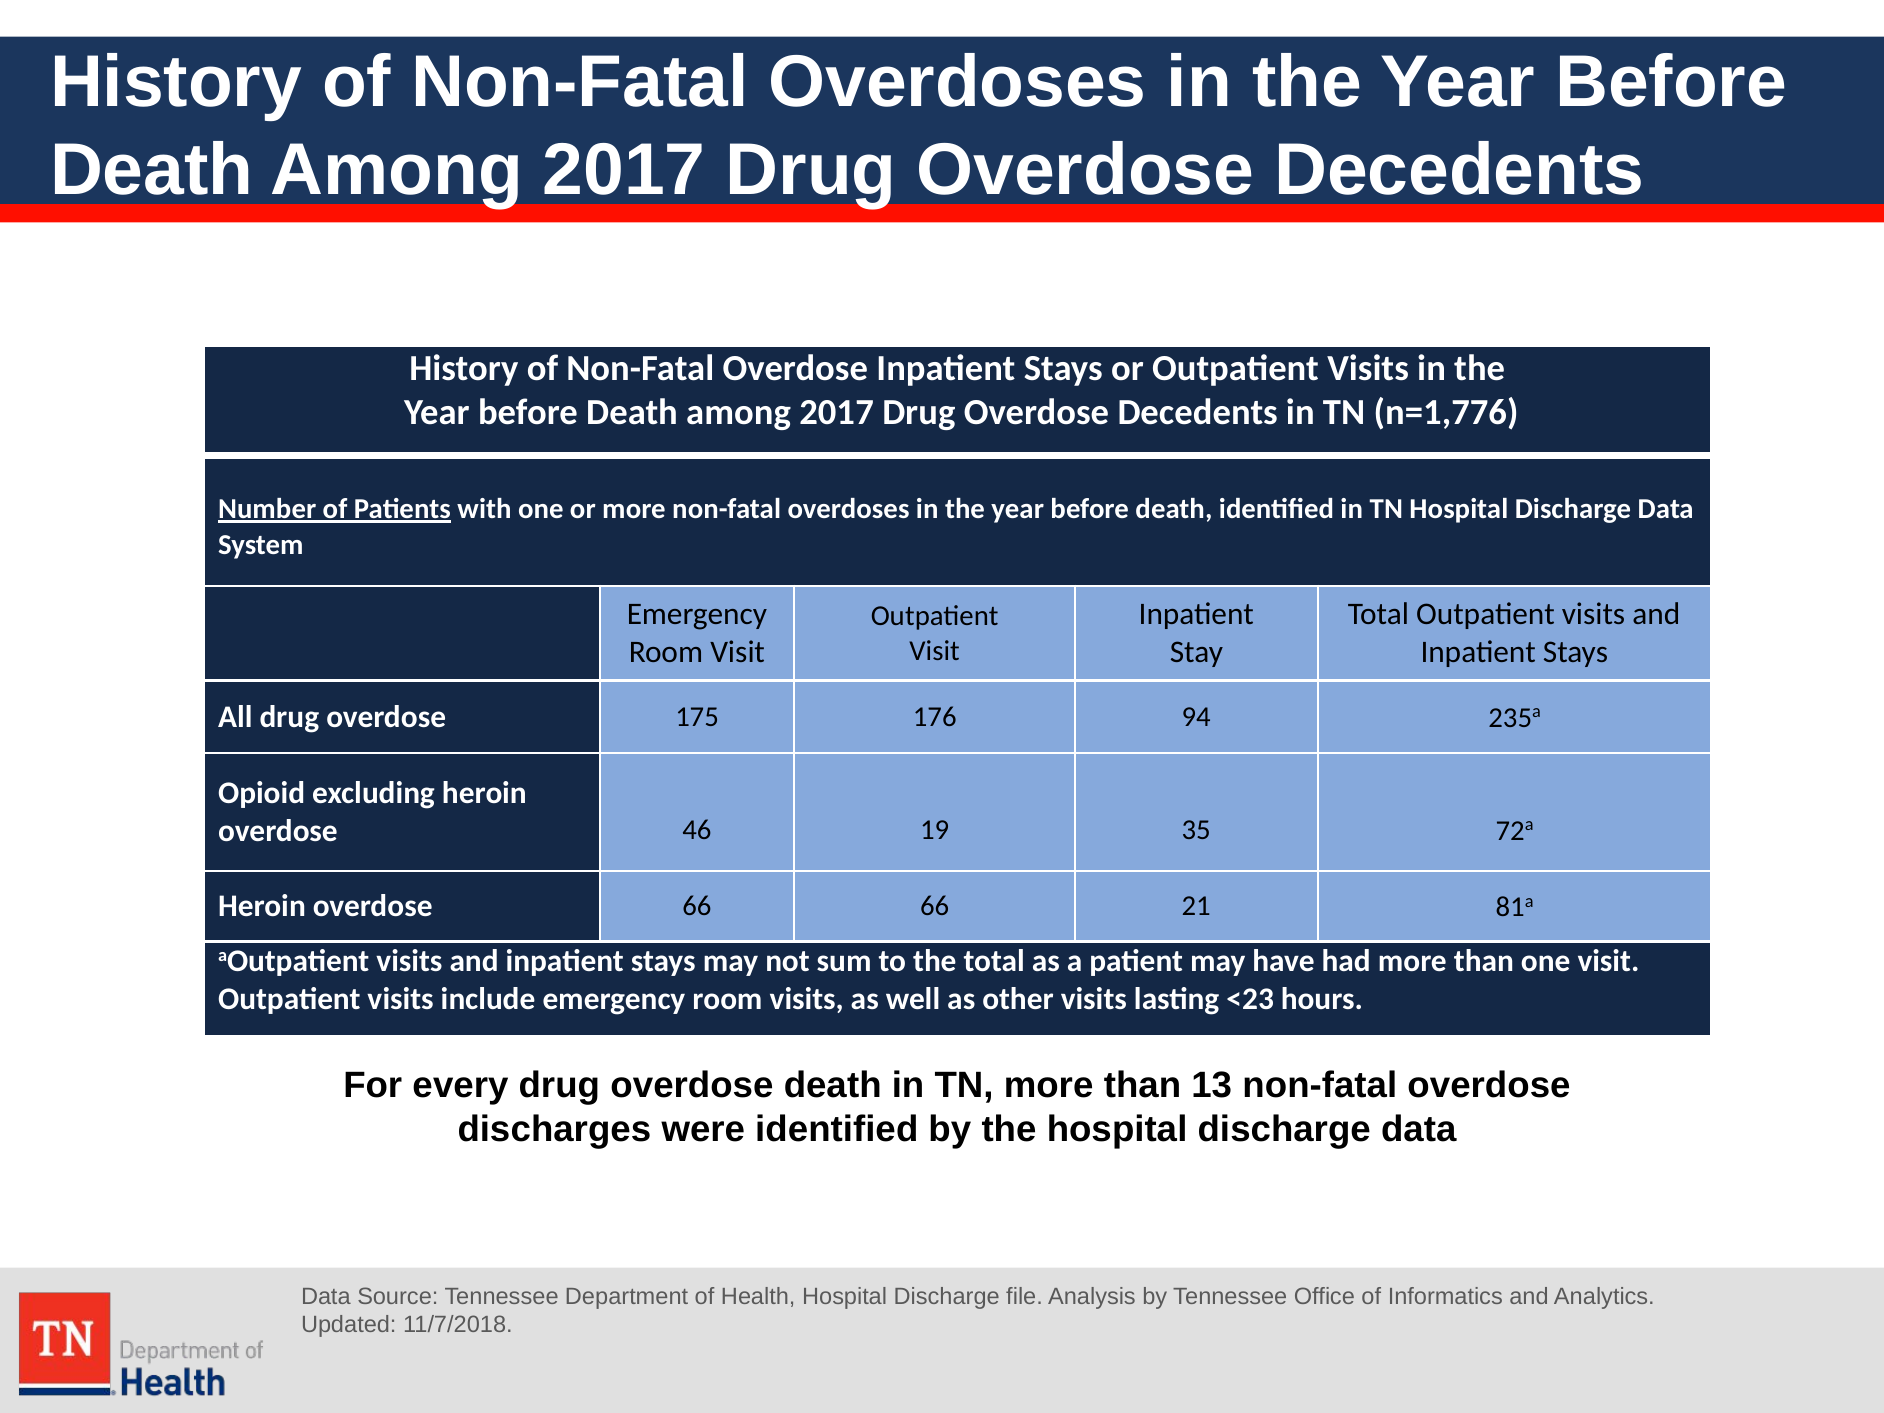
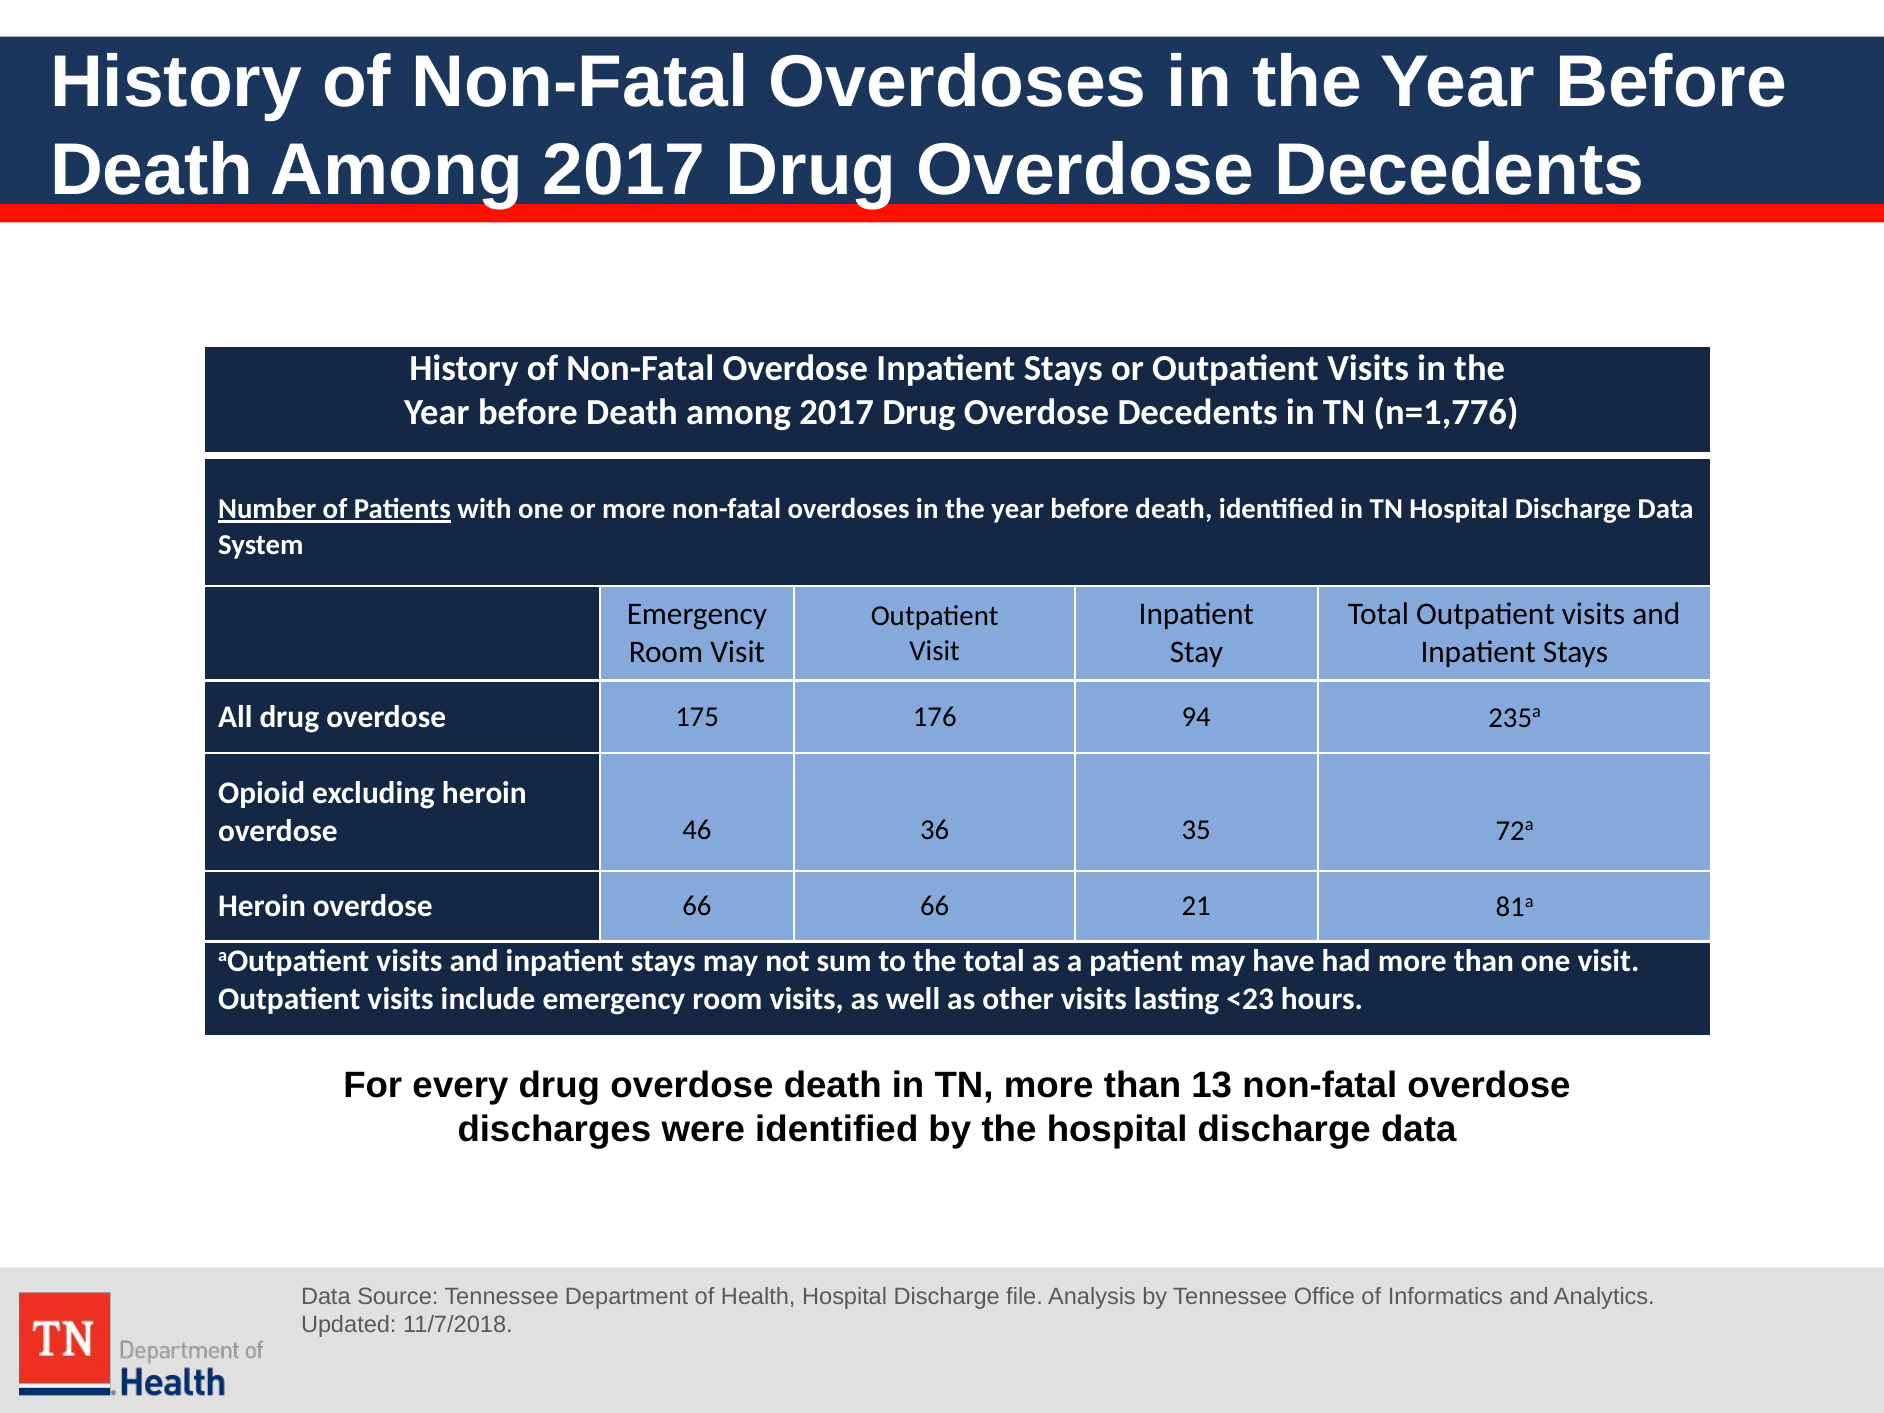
19: 19 -> 36
